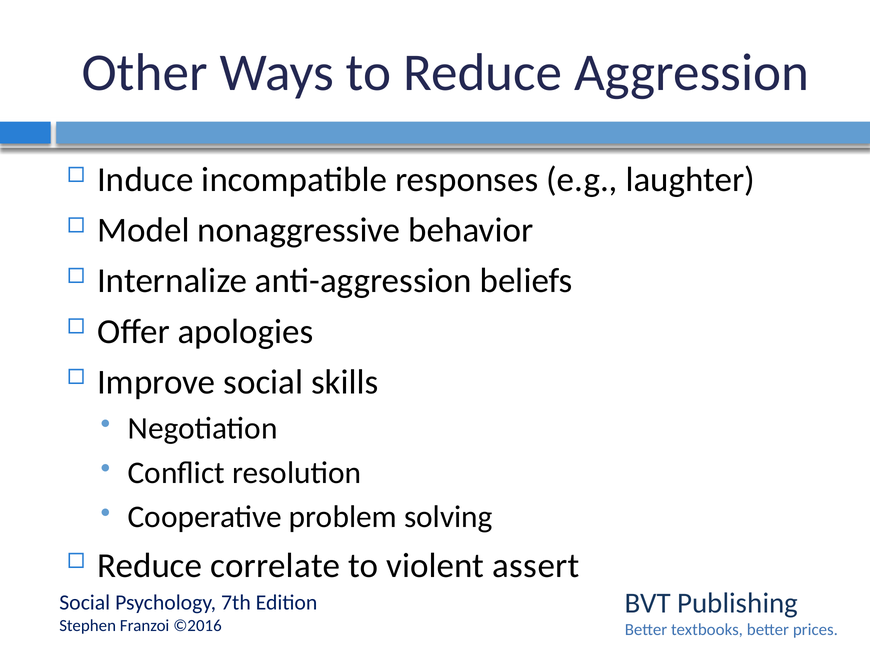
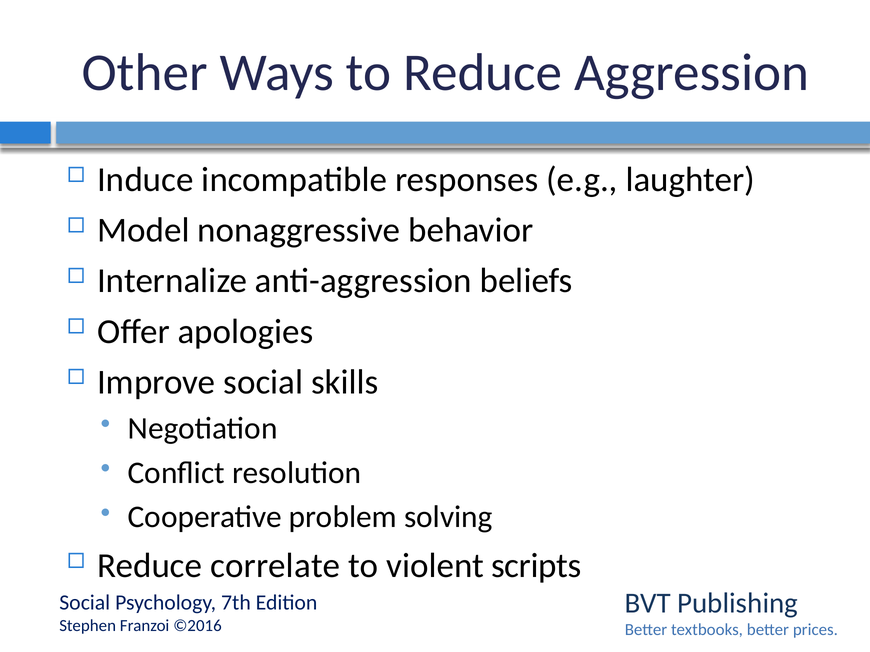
assert: assert -> scripts
